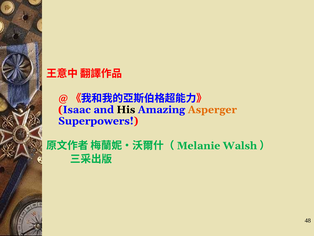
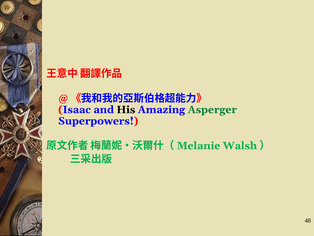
Asperger colour: orange -> green
